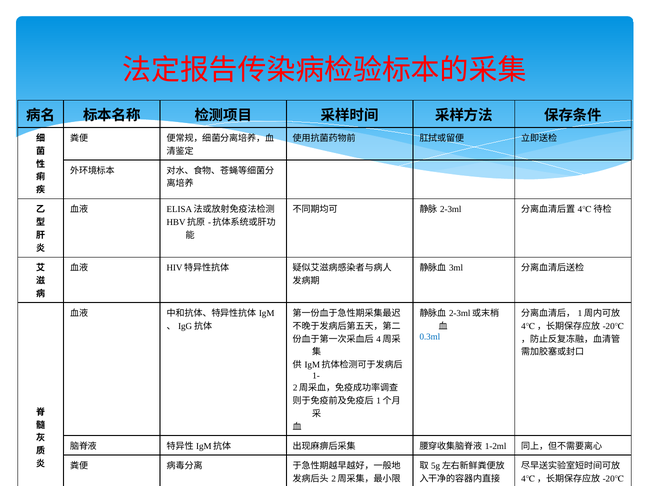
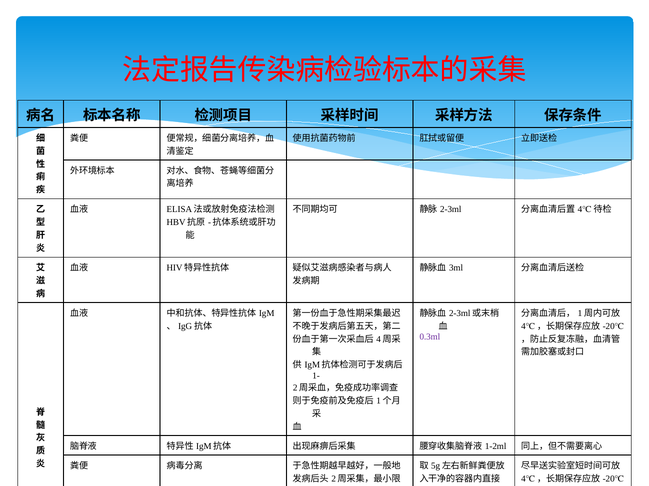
0.3ml colour: blue -> purple
